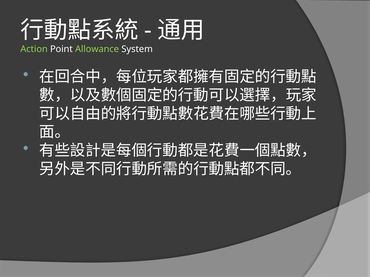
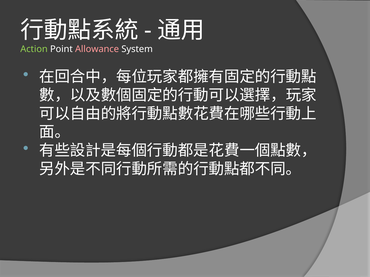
Allowance colour: light green -> pink
